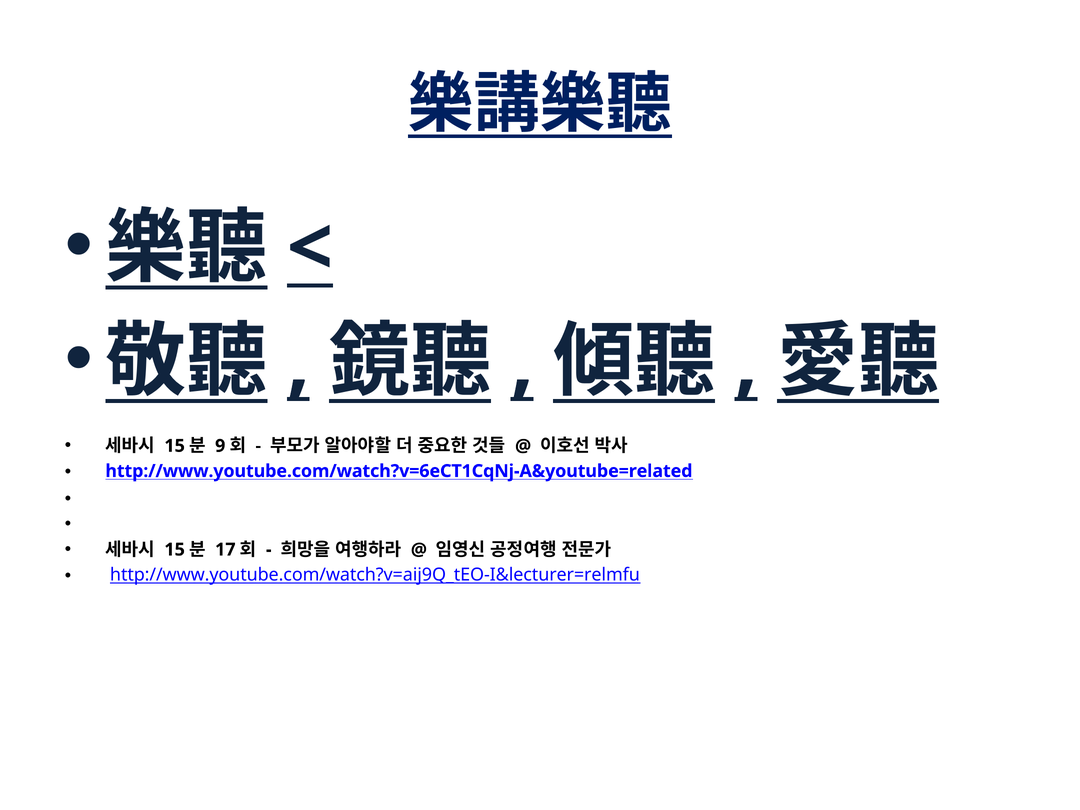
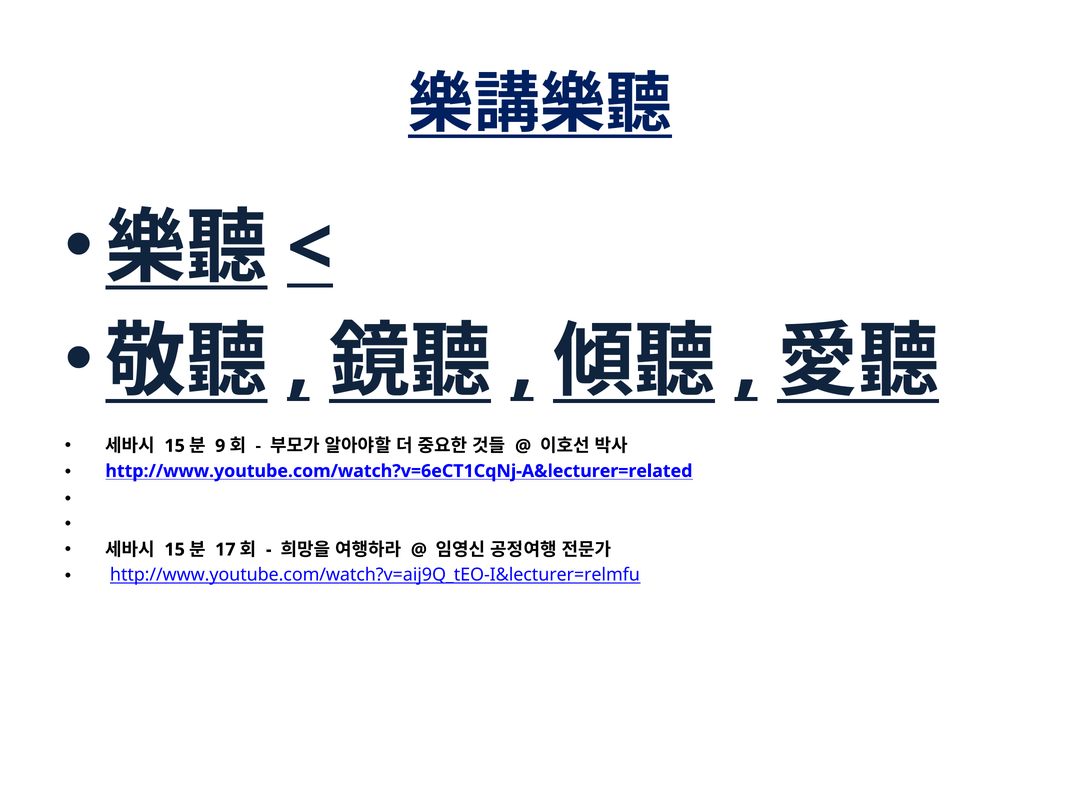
http://www.youtube.com/watch?v=6eCT1CqNj-A&youtube=related: http://www.youtube.com/watch?v=6eCT1CqNj-A&youtube=related -> http://www.youtube.com/watch?v=6eCT1CqNj-A&lecturer=related
